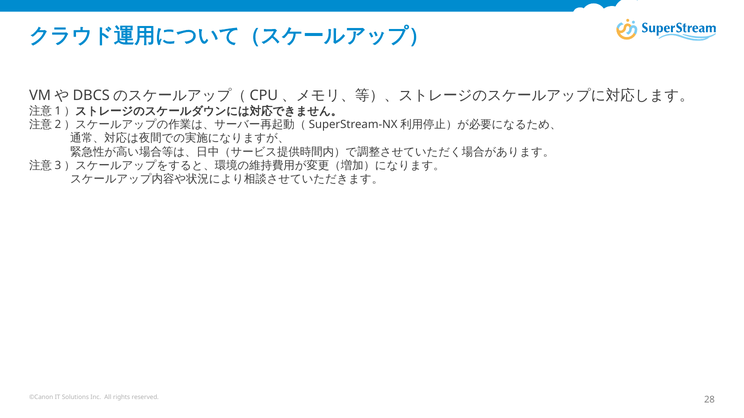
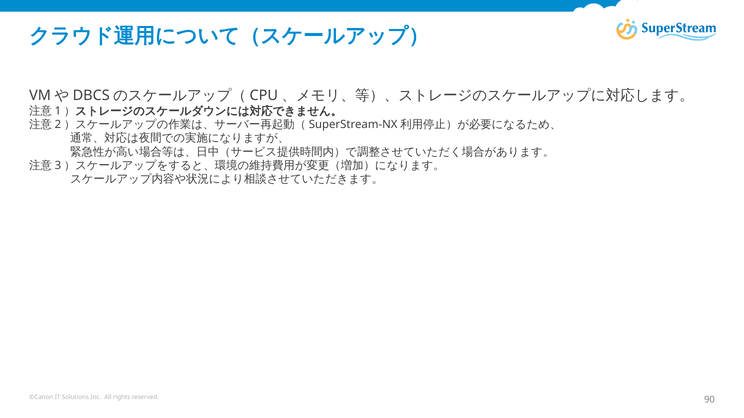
28: 28 -> 90
